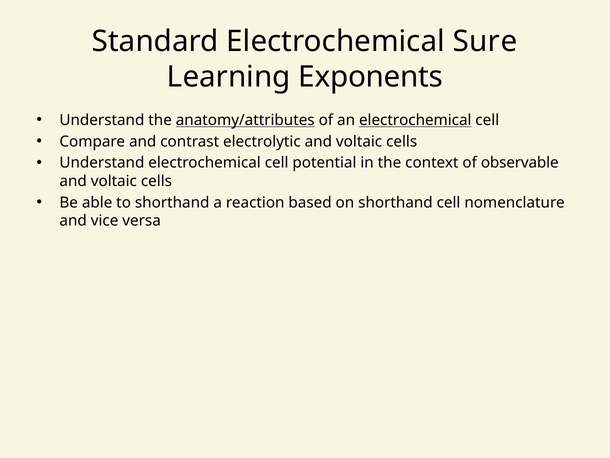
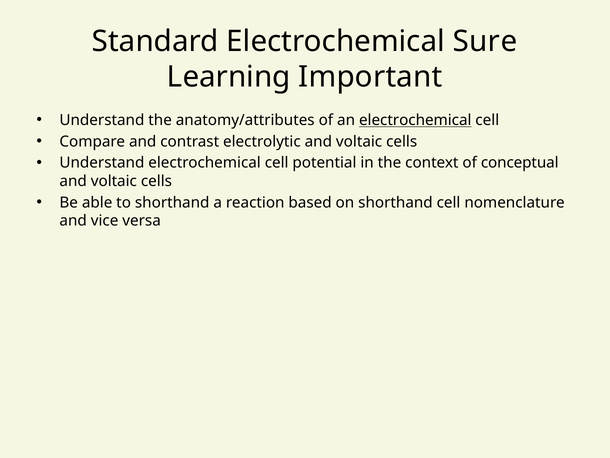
Exponents: Exponents -> Important
anatomy/attributes underline: present -> none
observable: observable -> conceptual
